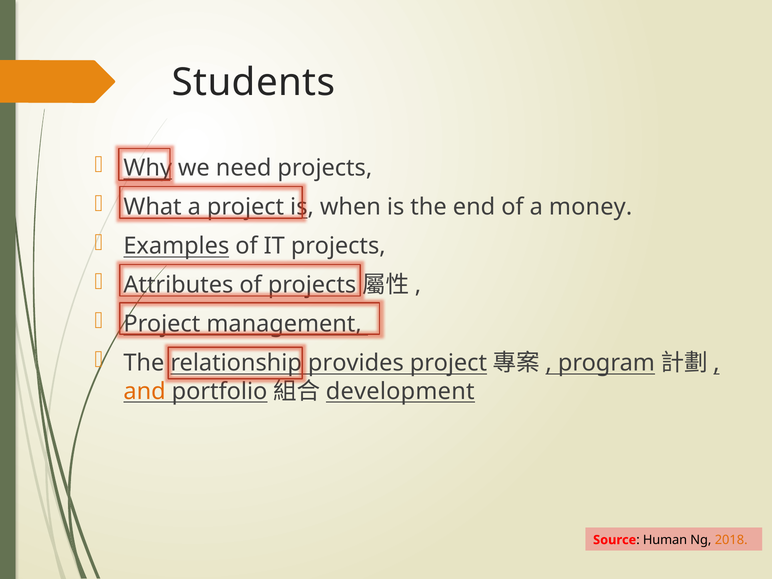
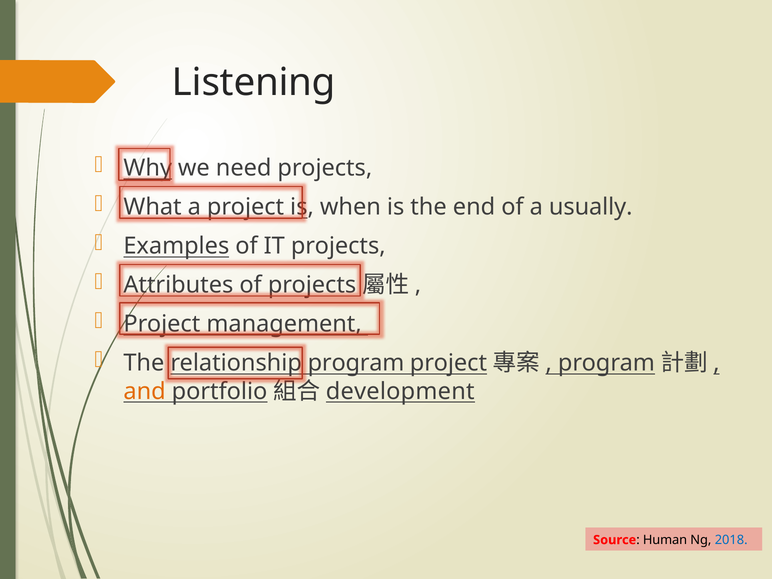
Students: Students -> Listening
money: money -> usually
provides at (356, 363): provides -> program
2018 colour: orange -> blue
